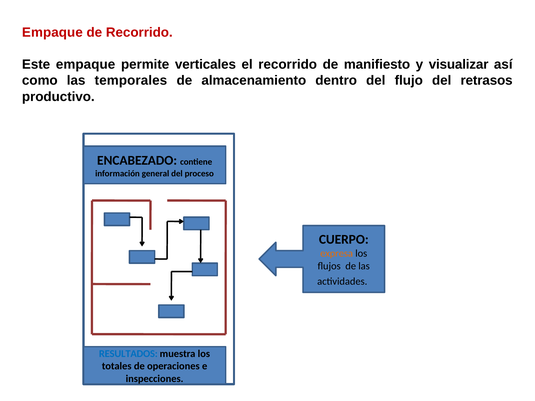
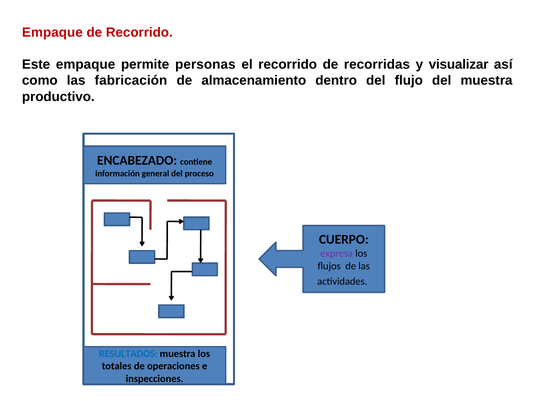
verticales: verticales -> personas
manifiesto: manifiesto -> recorridas
temporales: temporales -> fabricación
del retrasos: retrasos -> muestra
expresa colour: orange -> purple
